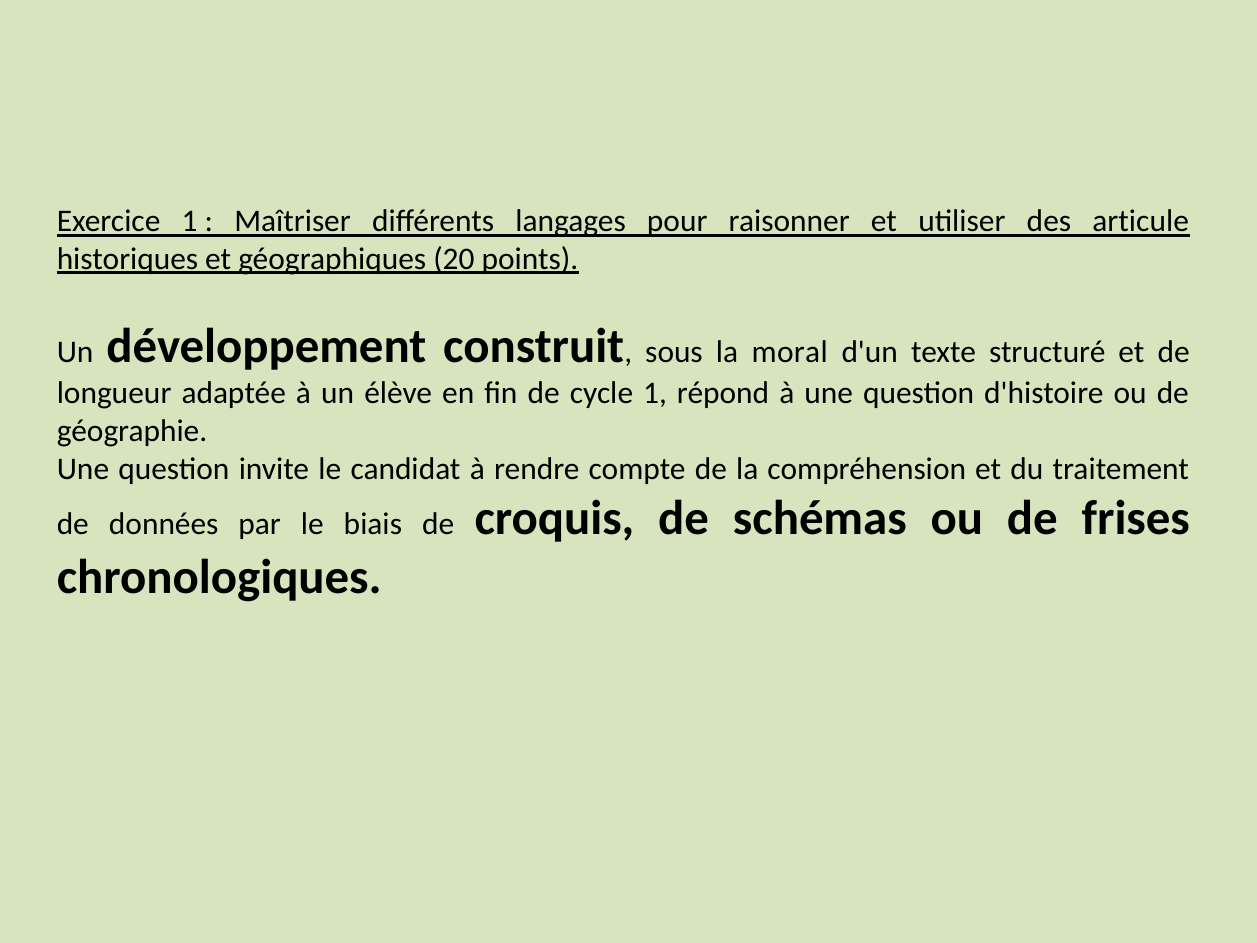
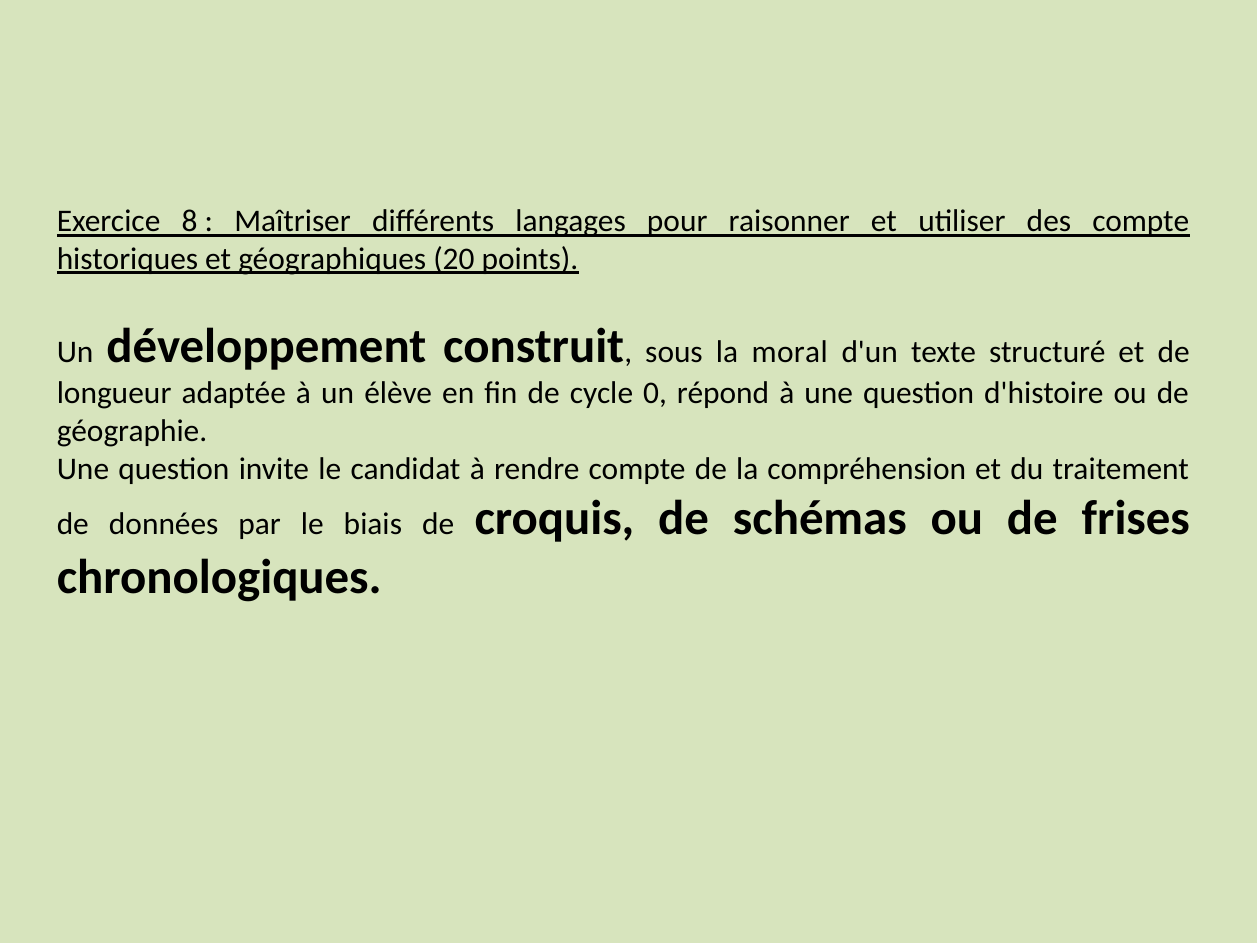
Exercice 1: 1 -> 8
des articule: articule -> compte
cycle 1: 1 -> 0
